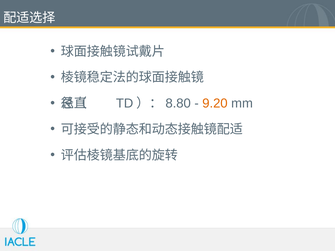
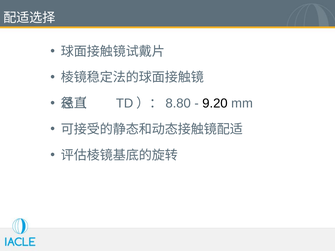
9.20 colour: orange -> black
